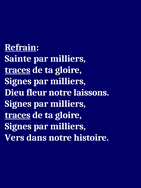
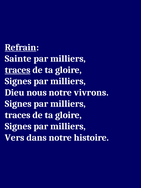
fleur: fleur -> nous
laissons: laissons -> vivrons
traces at (18, 115) underline: present -> none
